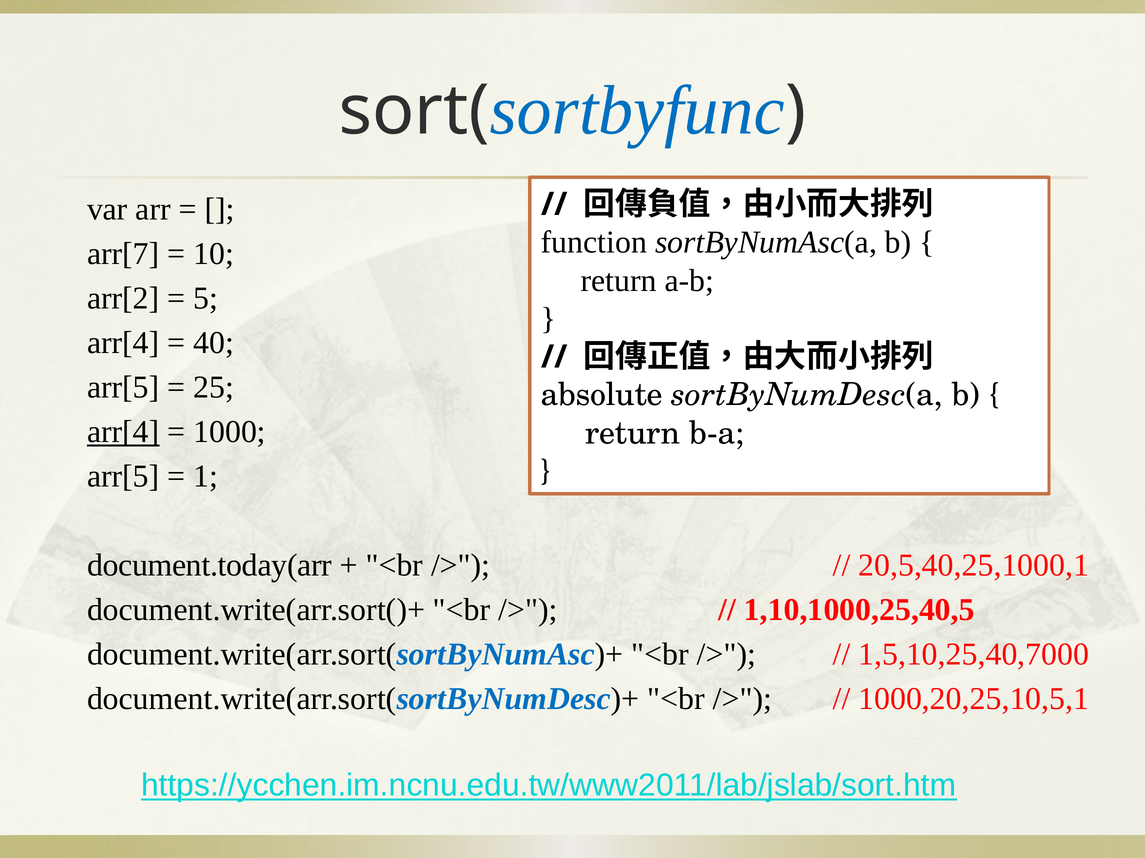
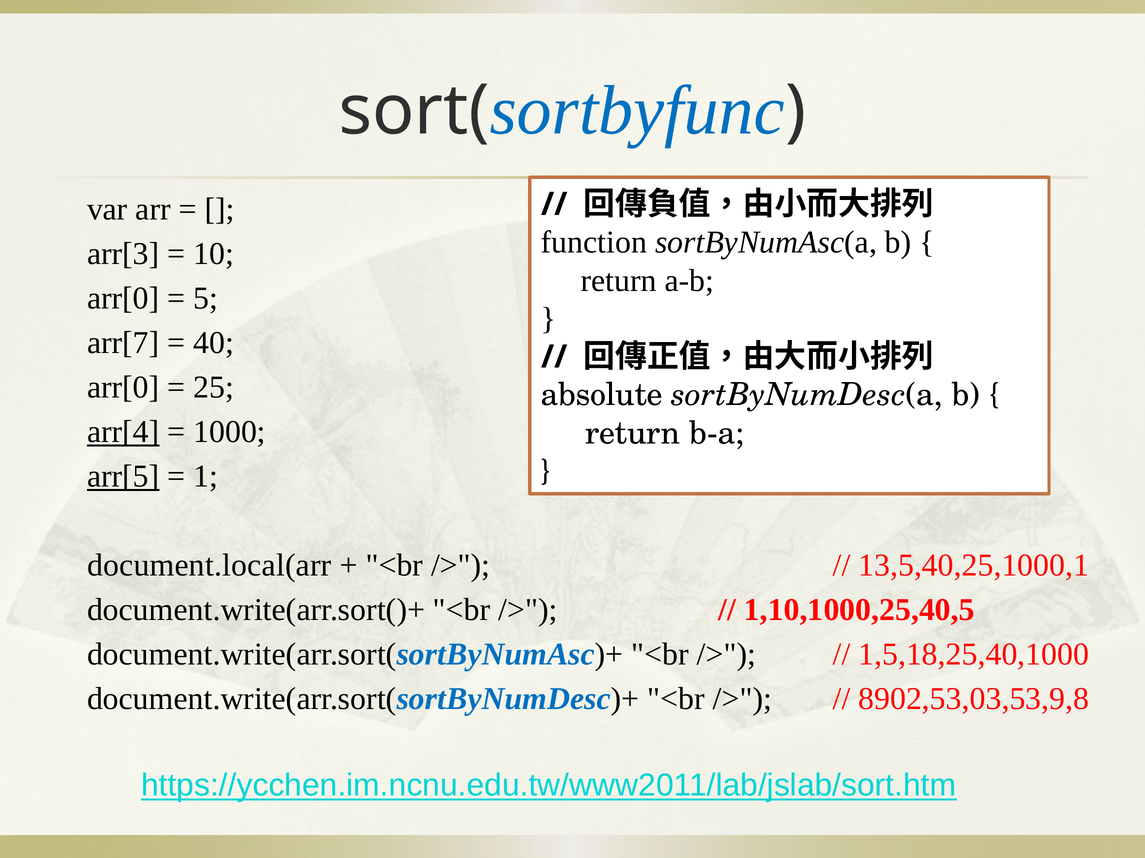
arr[7: arr[7 -> arr[3
arr[2 at (123, 299): arr[2 -> arr[0
arr[4 at (123, 343): arr[4 -> arr[7
arr[5 at (123, 388): arr[5 -> arr[0
arr[5 at (123, 477) underline: none -> present
document.today(arr: document.today(arr -> document.local(arr
20,5,40,25,1000,1: 20,5,40,25,1000,1 -> 13,5,40,25,1000,1
1,5,10,25,40,7000: 1,5,10,25,40,7000 -> 1,5,18,25,40,1000
1000,20,25,10,5,1: 1000,20,25,10,5,1 -> 8902,53,03,53,9,8
